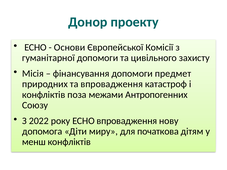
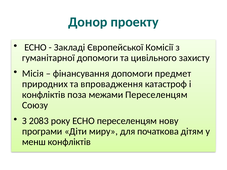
Основи: Основи -> Закладі
межами Антропогенних: Антропогенних -> Переселенцям
2022: 2022 -> 2083
ЕСНО впровадження: впровадження -> переселенцям
допомога: допомога -> програми
